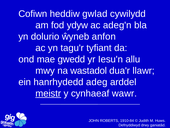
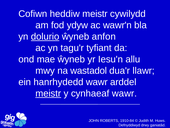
heddiw gwlad: gwlad -> meistr
adeg'n: adeg'n -> wawr'n
dolurio underline: none -> present
mae gwedd: gwedd -> ŵyneb
hanrhydedd adeg: adeg -> wawr
